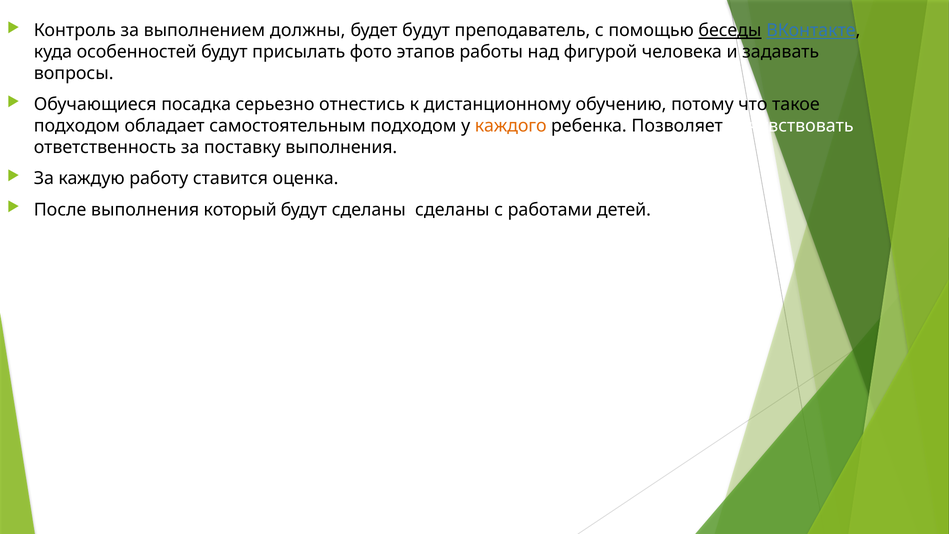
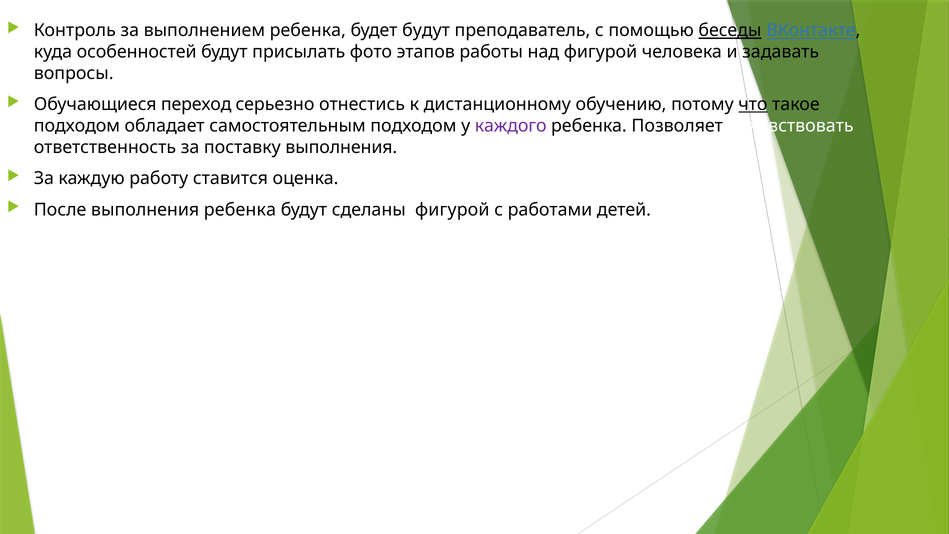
выполнением должны: должны -> ребенка
посадка: посадка -> переход
что underline: none -> present
каждого colour: orange -> purple
выполнения который: который -> ребенка
сделаны сделаны: сделаны -> фигурой
